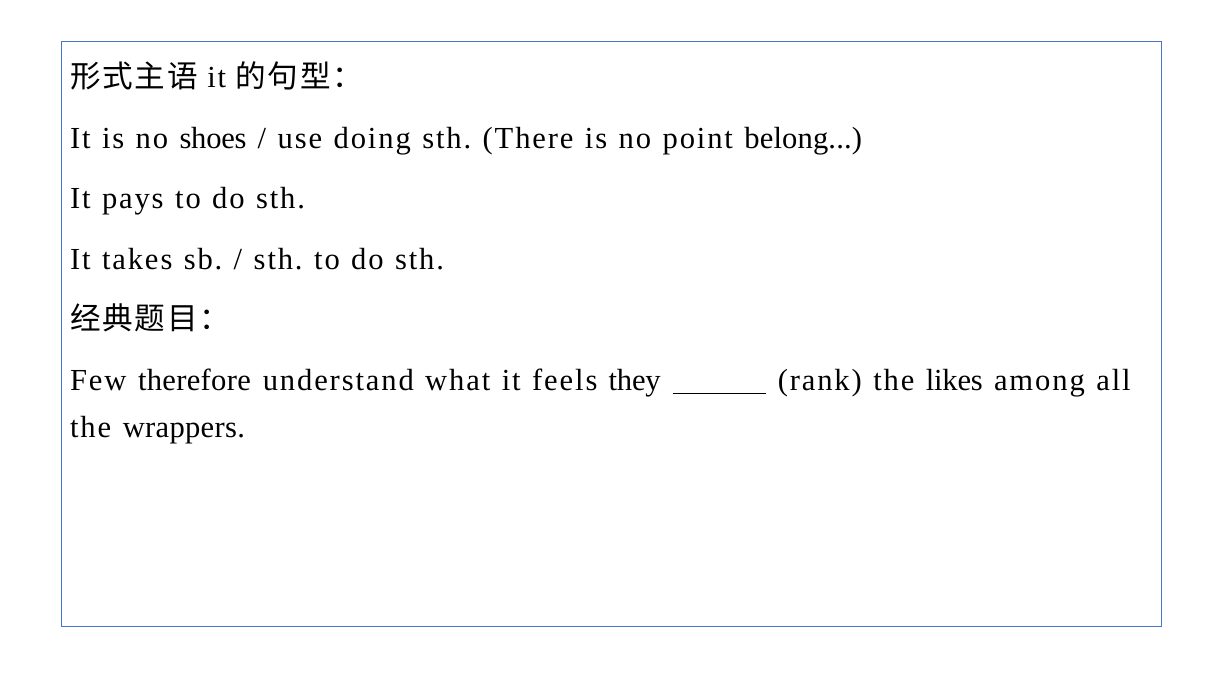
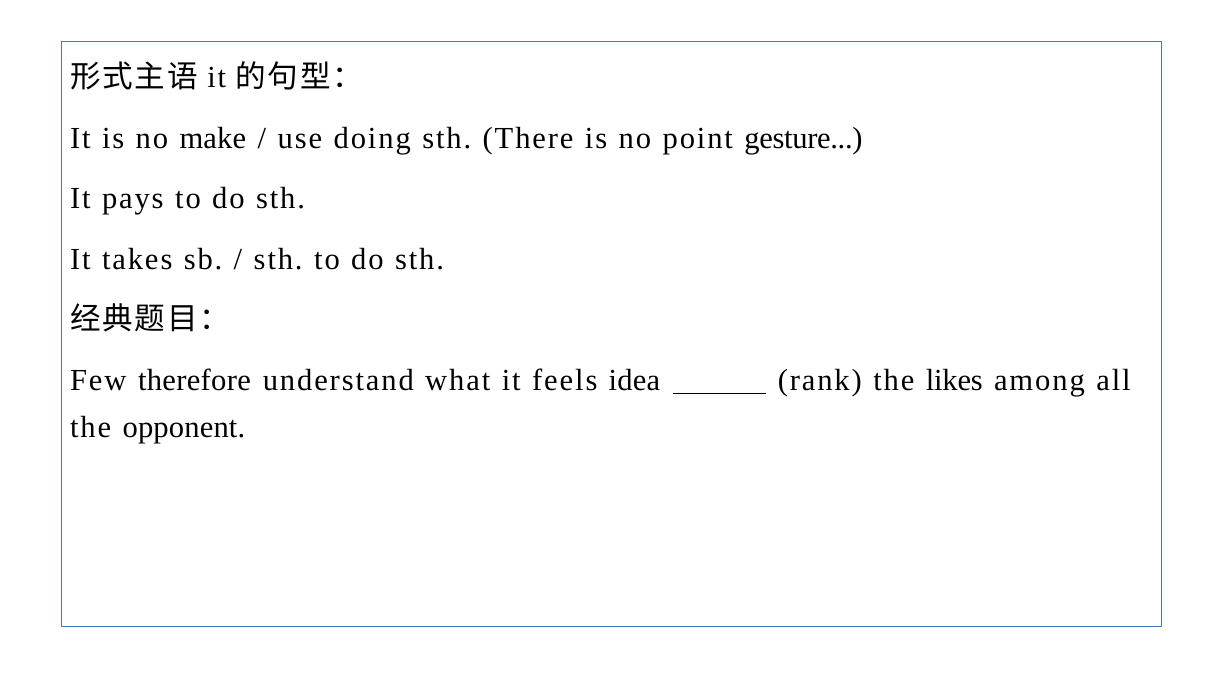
shoes: shoes -> make
belong: belong -> gesture
they: they -> idea
wrappers: wrappers -> opponent
